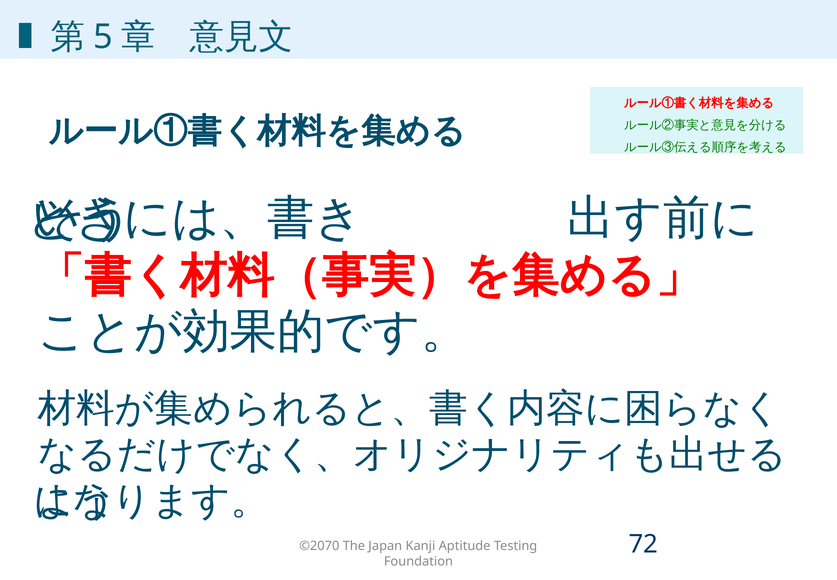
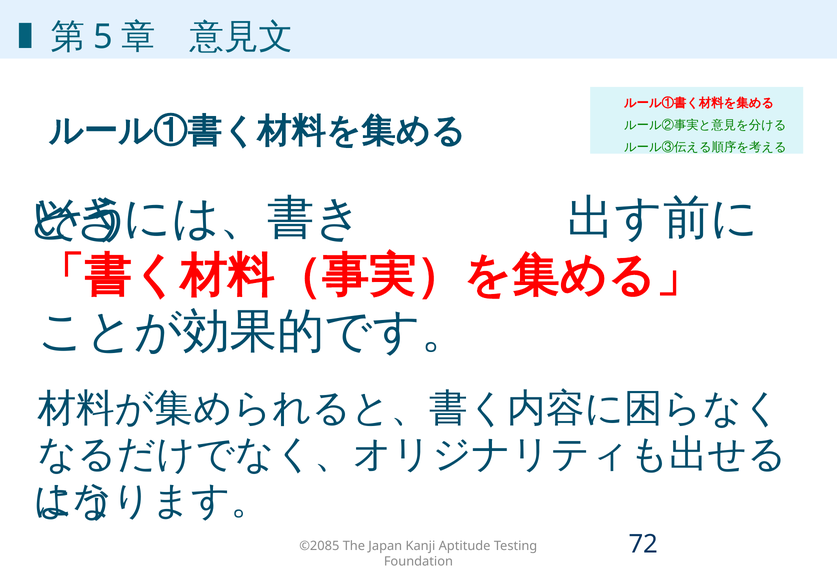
©2070: ©2070 -> ©2085
